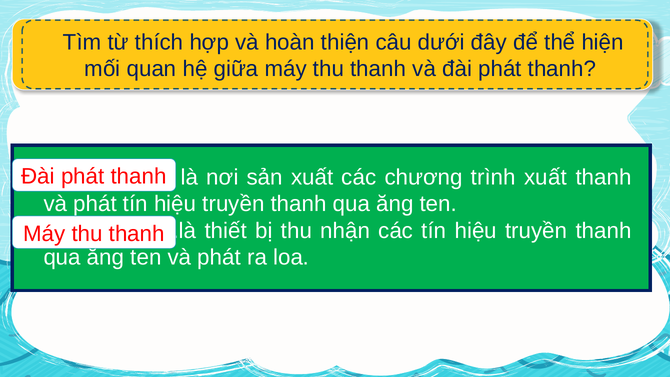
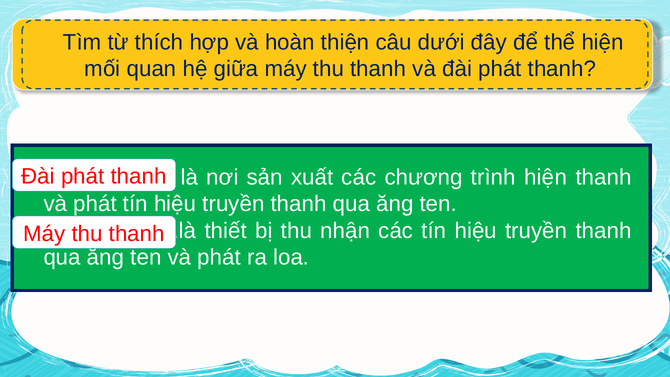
trình xuất: xuất -> hiện
